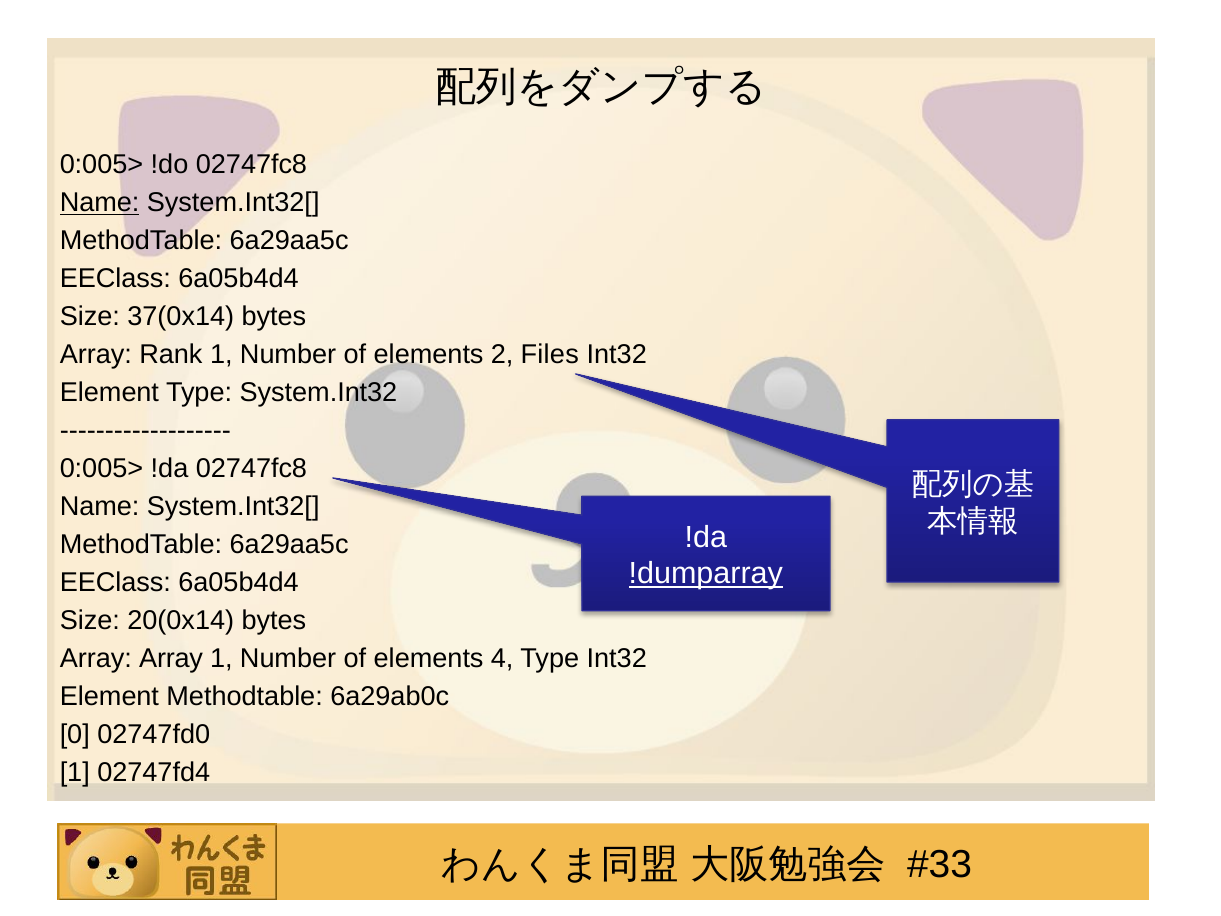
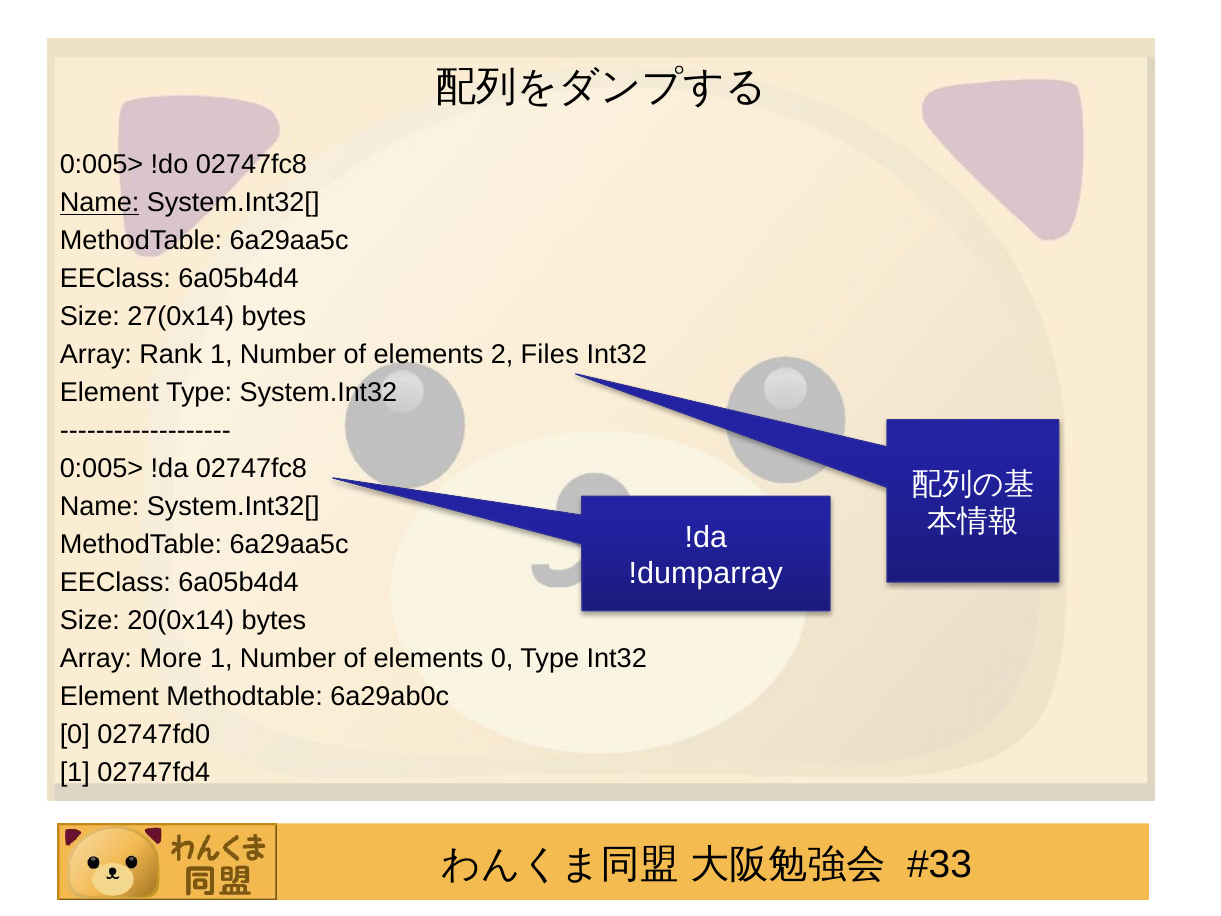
37(0x14: 37(0x14 -> 27(0x14
!dumparray underline: present -> none
Array Array: Array -> More
elements 4: 4 -> 0
